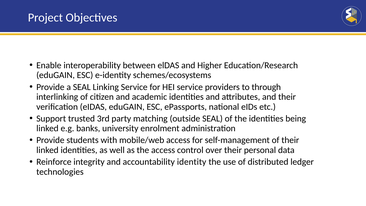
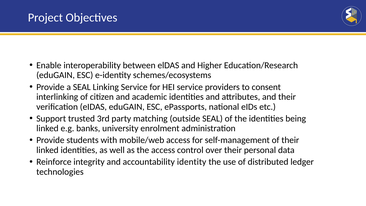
through: through -> consent
